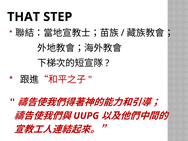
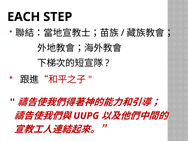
THAT: THAT -> EACH
